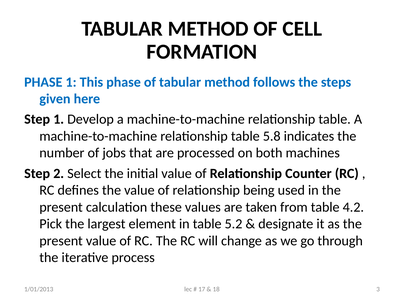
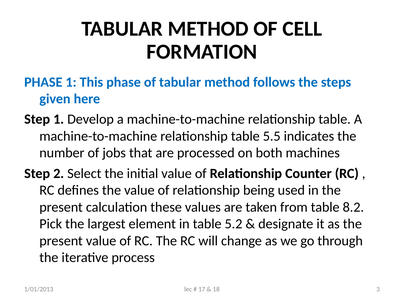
5.8: 5.8 -> 5.5
4.2: 4.2 -> 8.2
